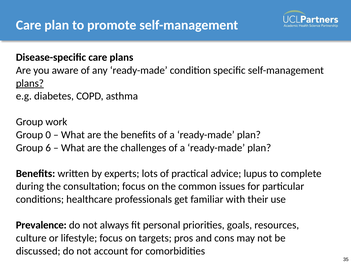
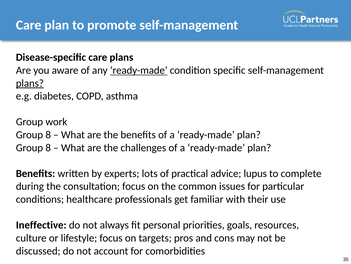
ready-made at (139, 70) underline: none -> present
0 at (48, 134): 0 -> 8
6 at (48, 147): 6 -> 8
Prevalence: Prevalence -> Ineffective
